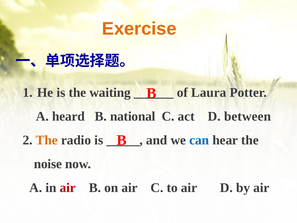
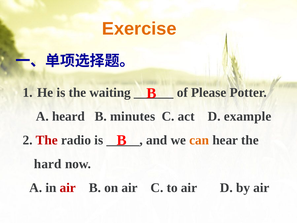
Laura: Laura -> Please
national: national -> minutes
between: between -> example
The at (47, 140) colour: orange -> red
can colour: blue -> orange
noise: noise -> hard
